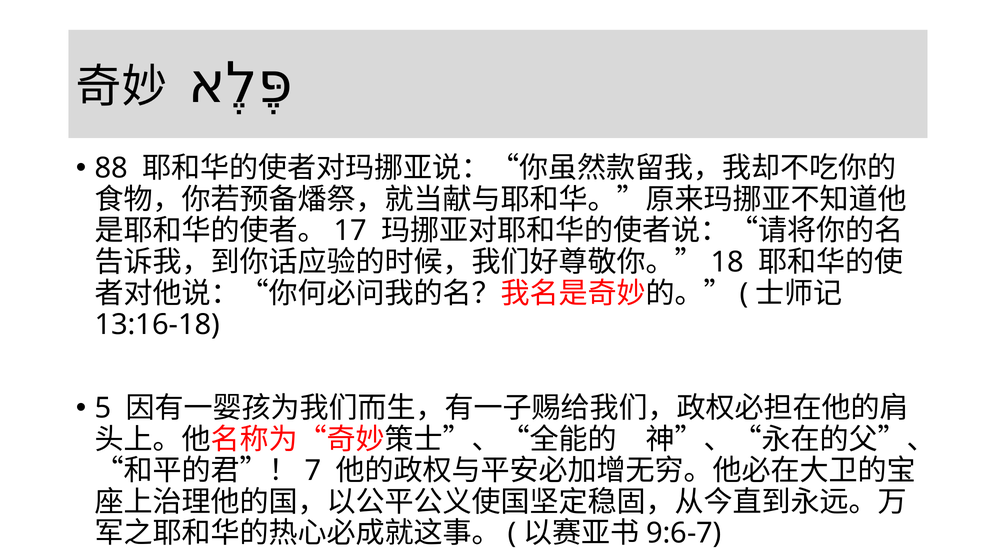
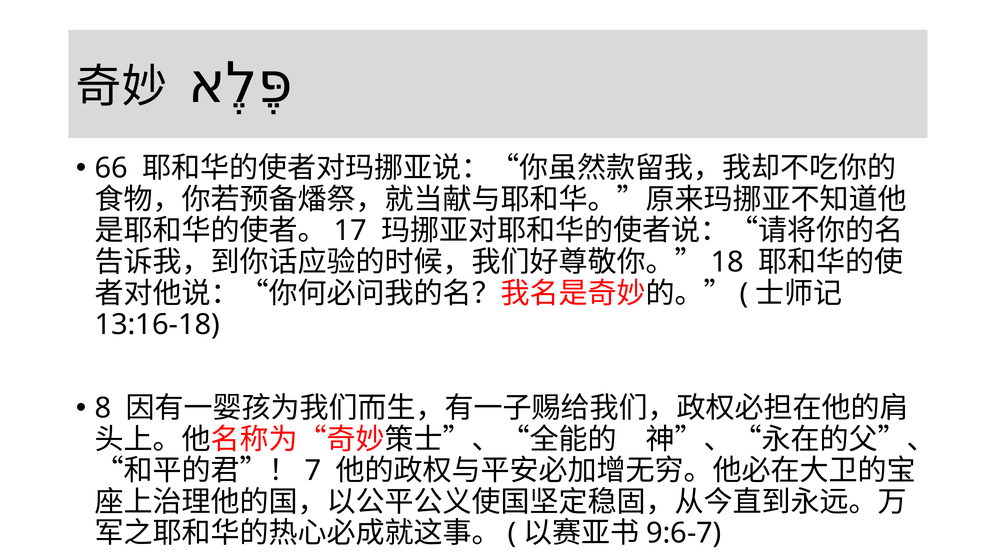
88: 88 -> 66
5: 5 -> 8
